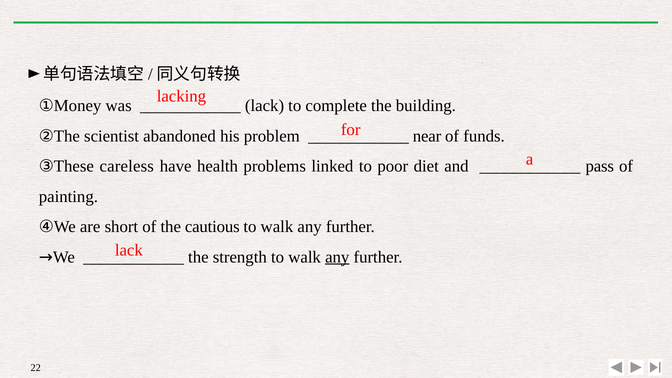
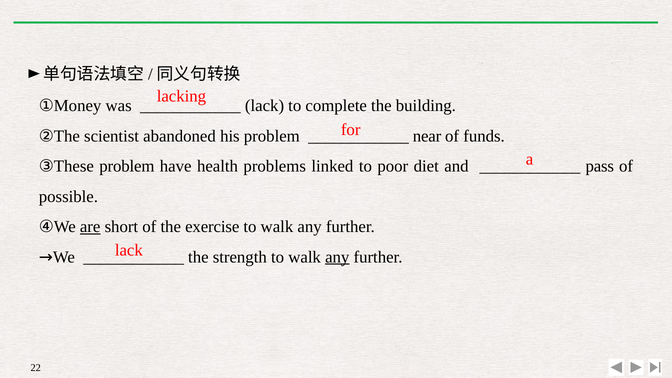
③These careless: careless -> problem
painting: painting -> possible
are underline: none -> present
cautious: cautious -> exercise
